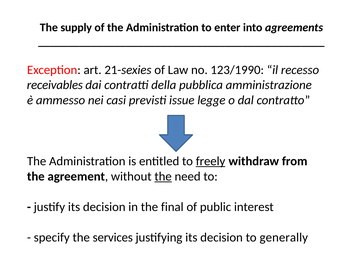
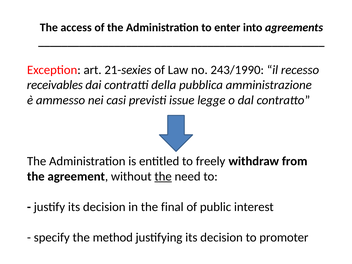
supply: supply -> access
123/1990: 123/1990 -> 243/1990
freely underline: present -> none
services: services -> method
generally: generally -> promoter
